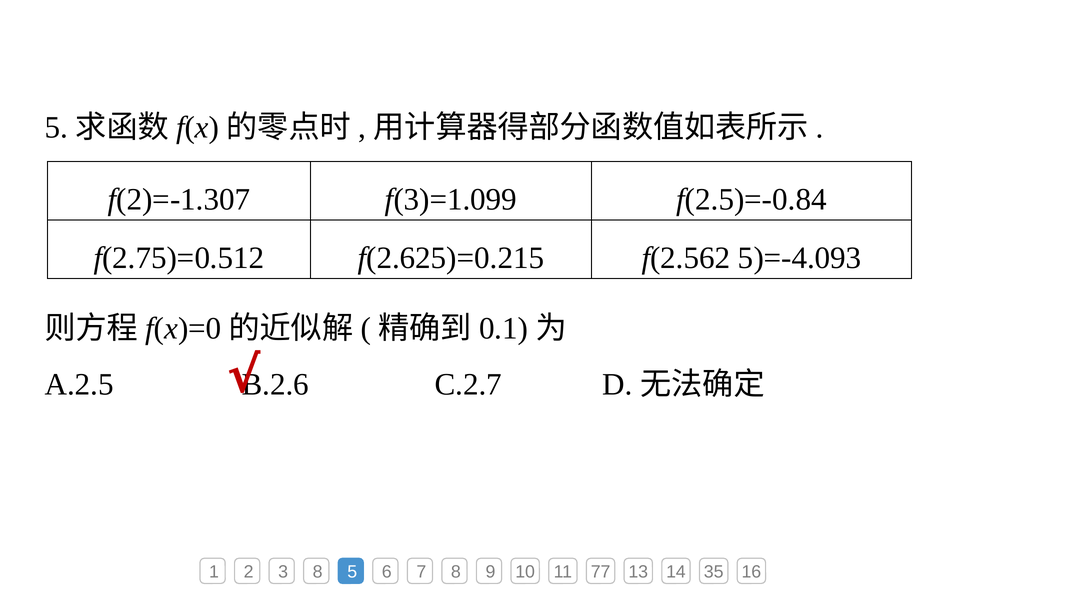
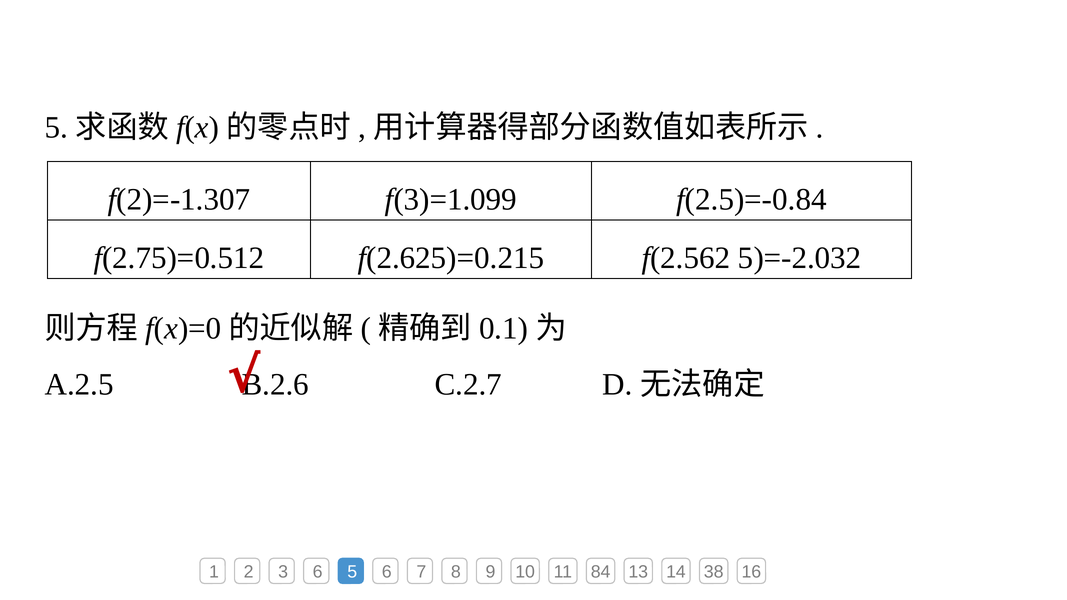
5)=-4.093: 5)=-4.093 -> 5)=-2.032
3 8: 8 -> 6
77: 77 -> 84
35: 35 -> 38
